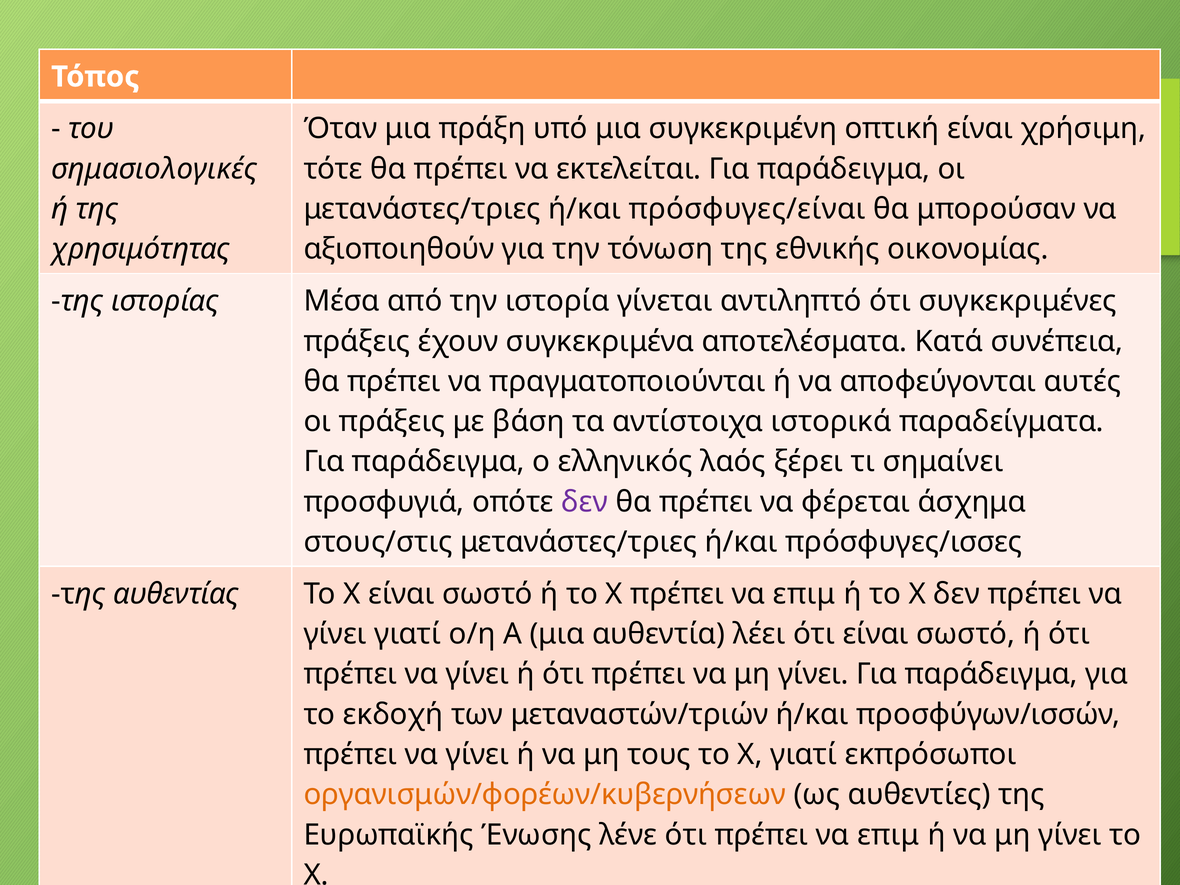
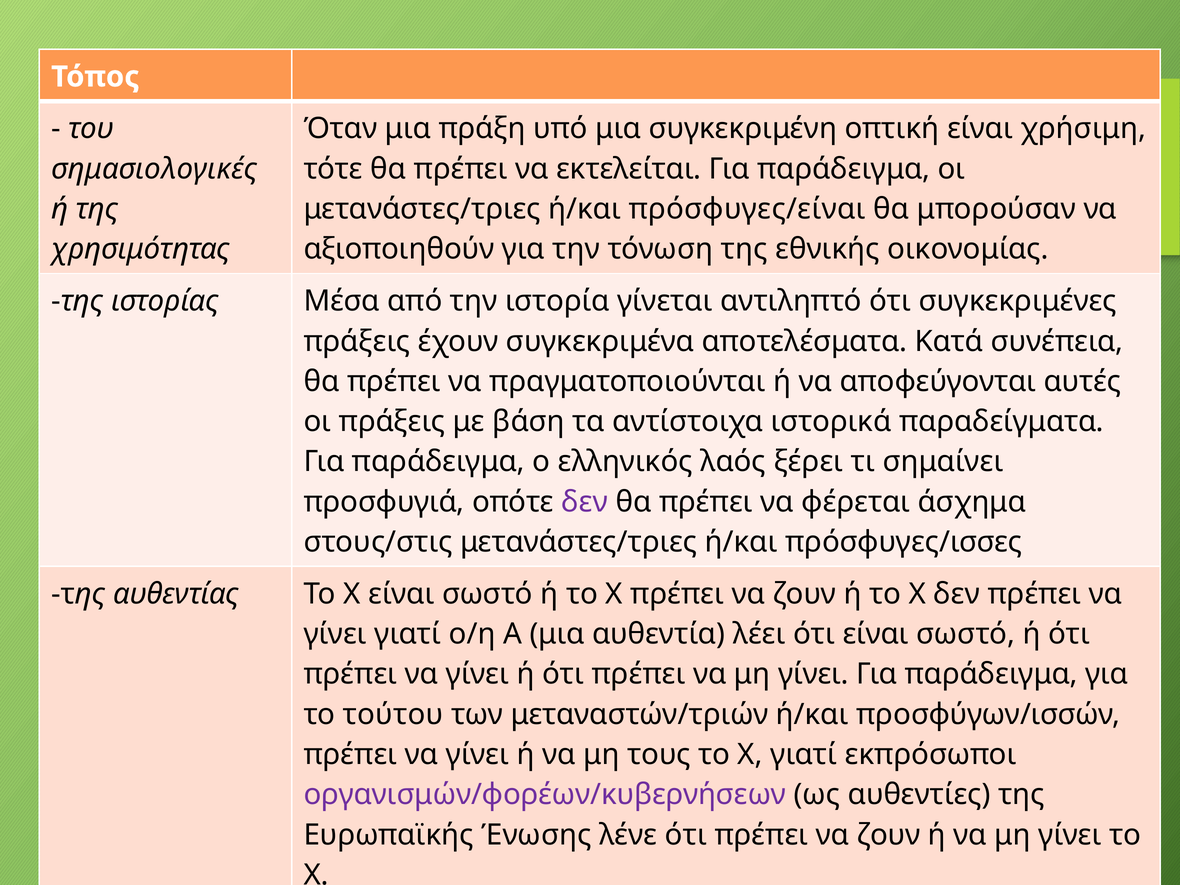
X πρέπει να επιμ: επιμ -> ζουν
εκδοχή: εκδοχή -> τούτου
οργανισμών/φορέων/κυβερνήσεων colour: orange -> purple
ότι πρέπει να επιμ: επιμ -> ζουν
